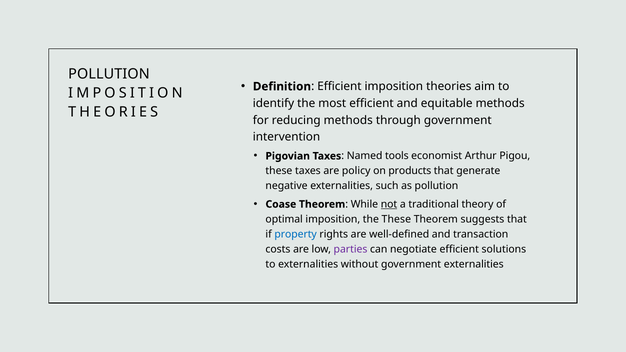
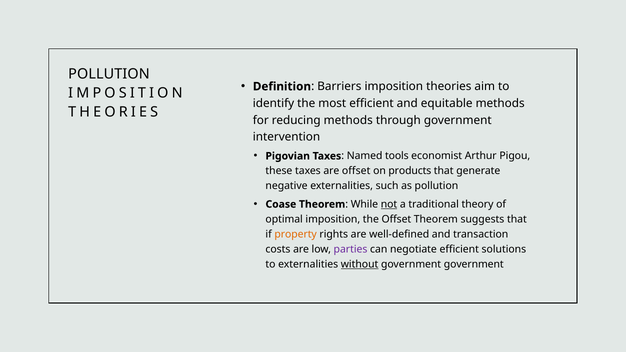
Efficient at (339, 86): Efficient -> Barriers
are policy: policy -> offset
the These: These -> Offset
property colour: blue -> orange
without underline: none -> present
government externalities: externalities -> government
